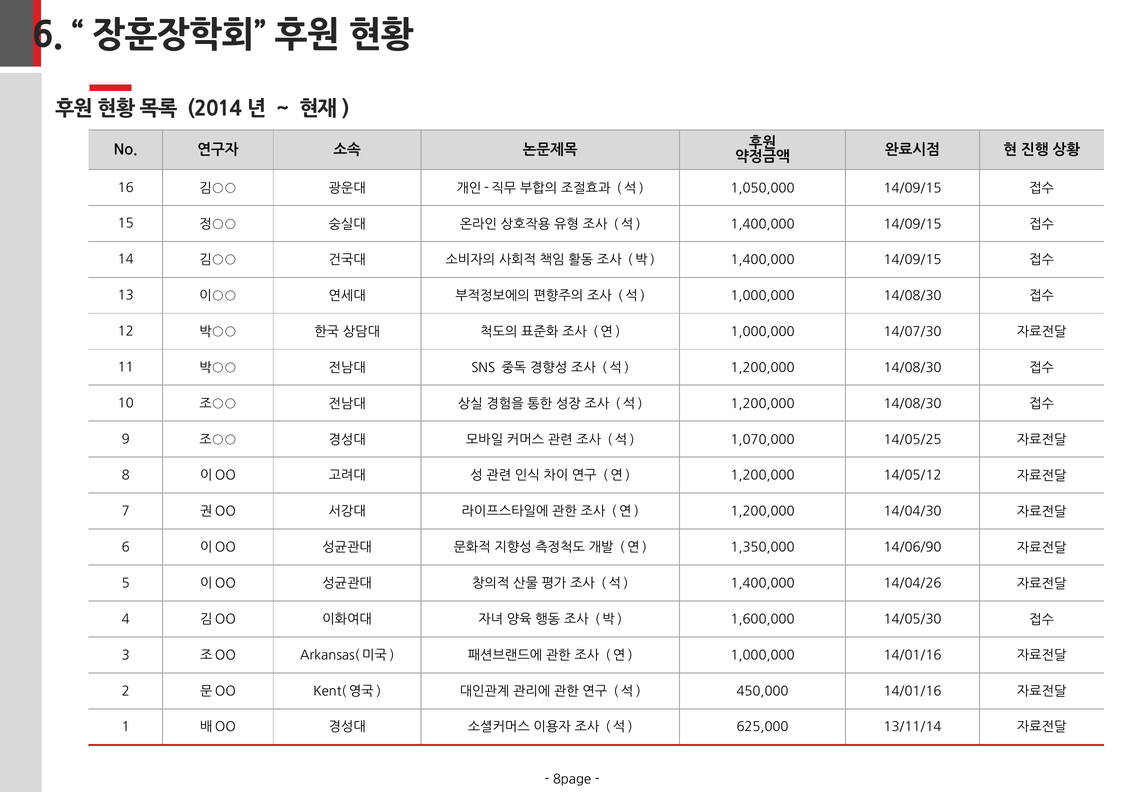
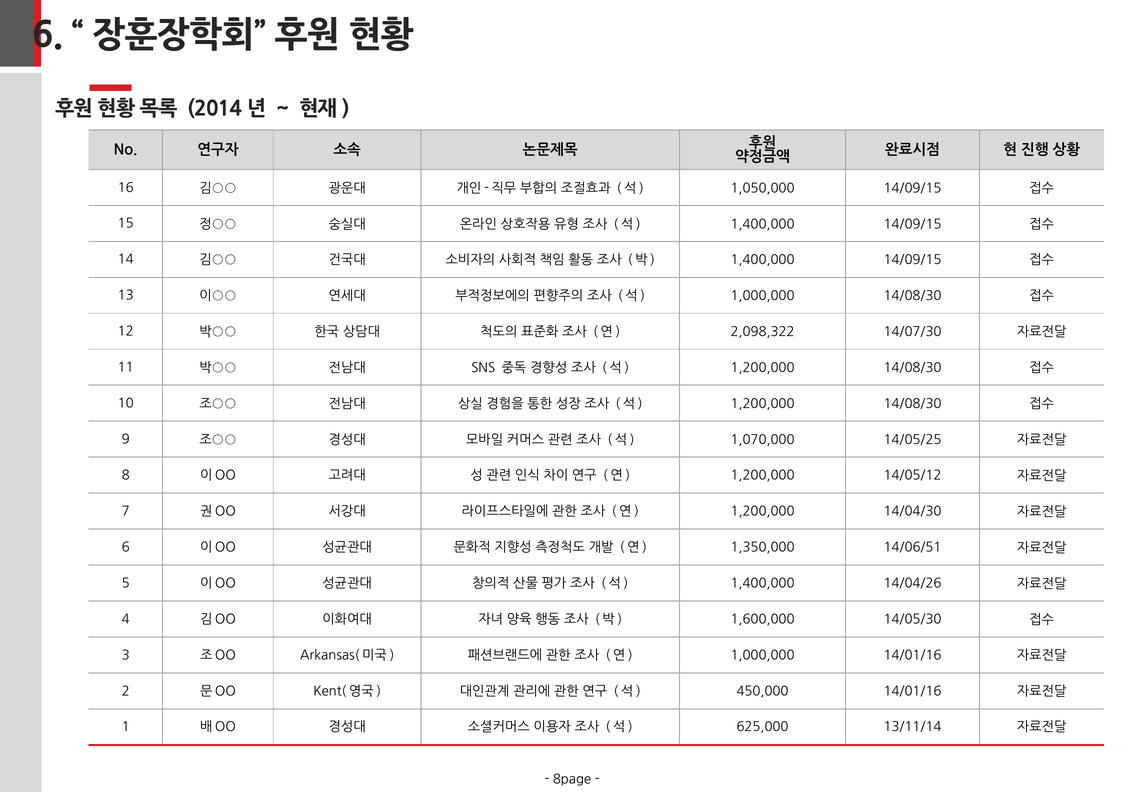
1,000,000 at (763, 332): 1,000,000 -> 2,098,322
14/06/90: 14/06/90 -> 14/06/51
